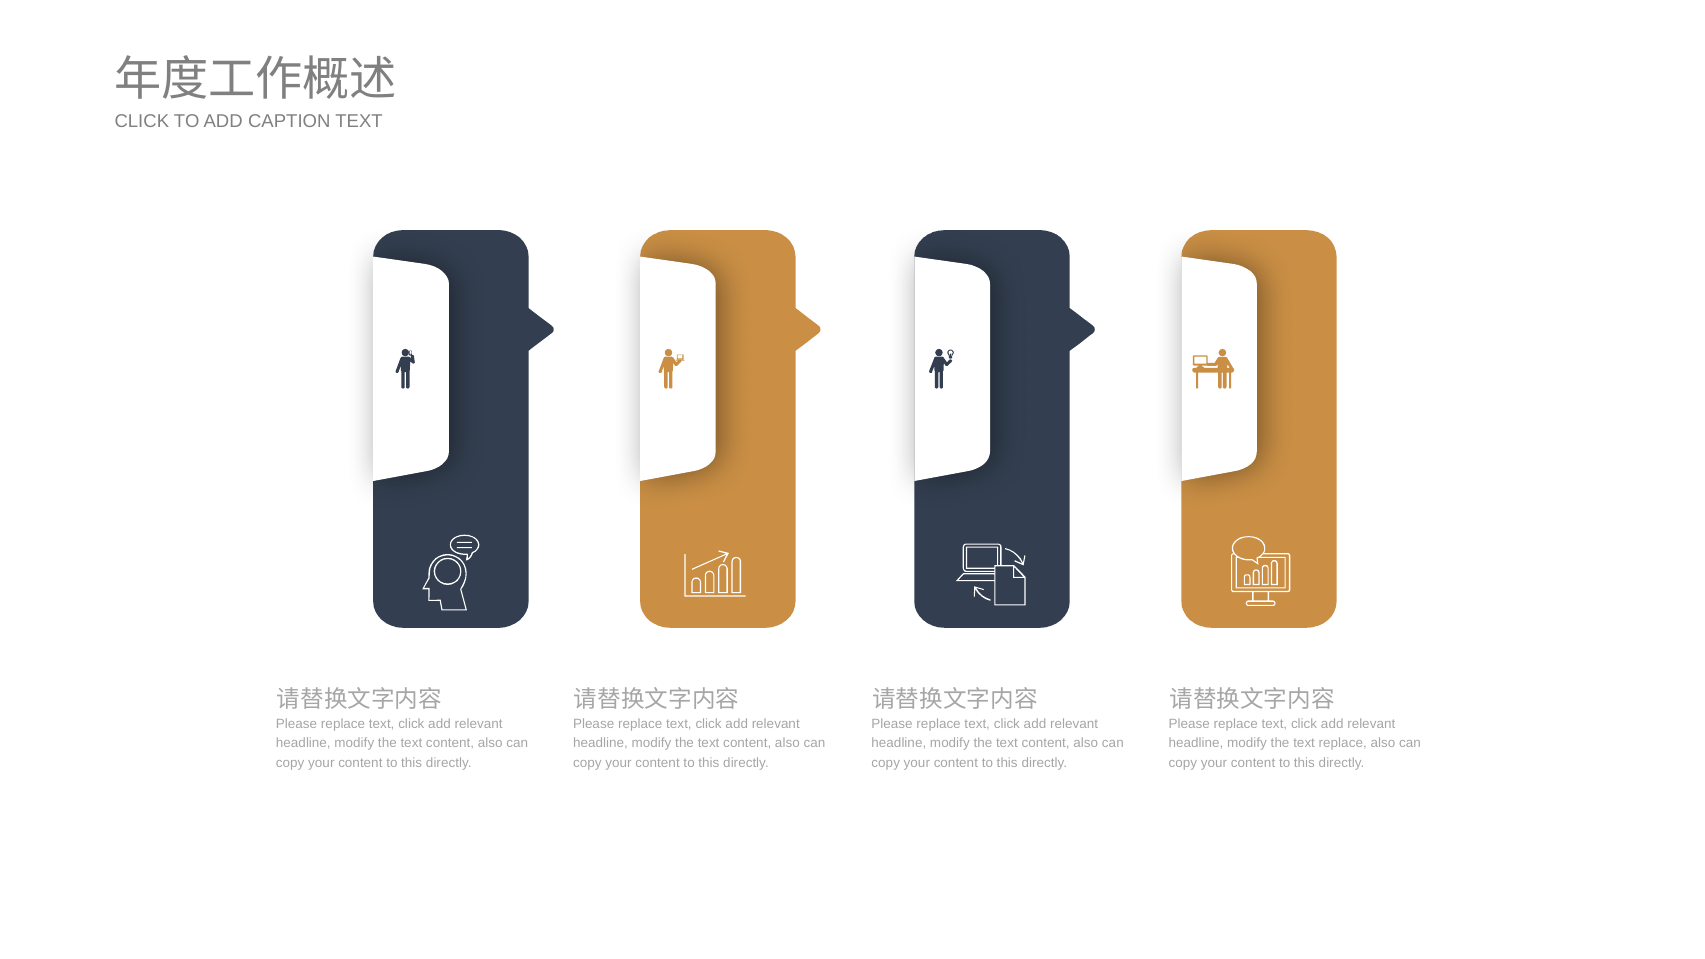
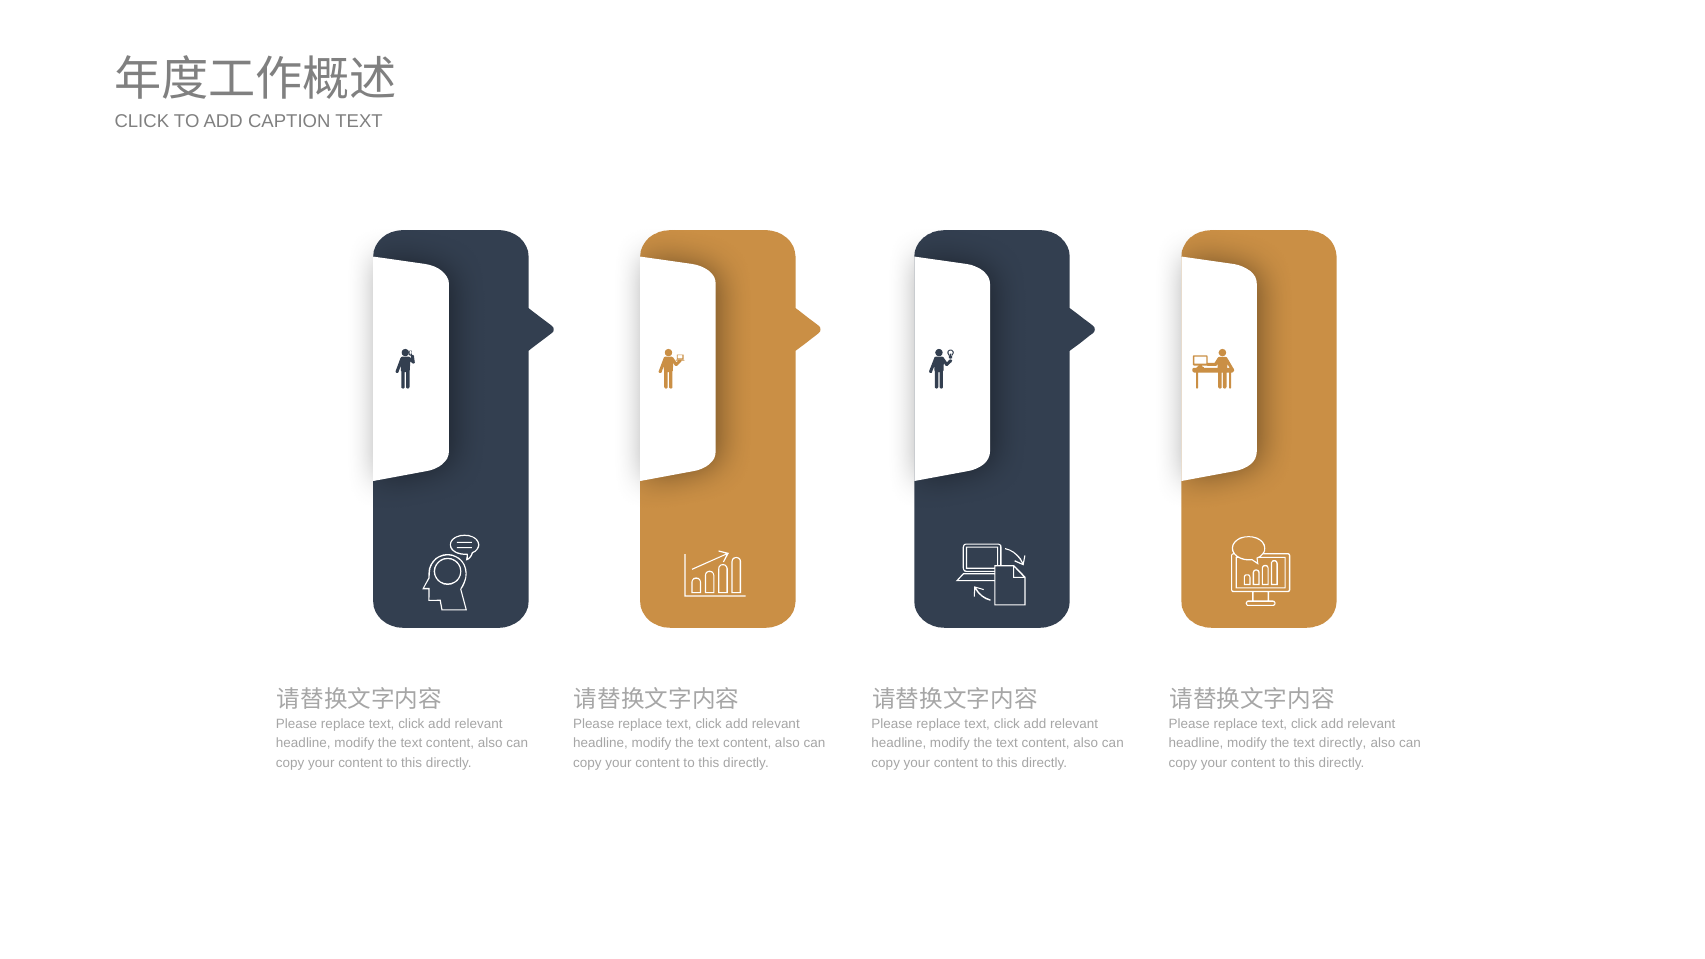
text replace: replace -> directly
